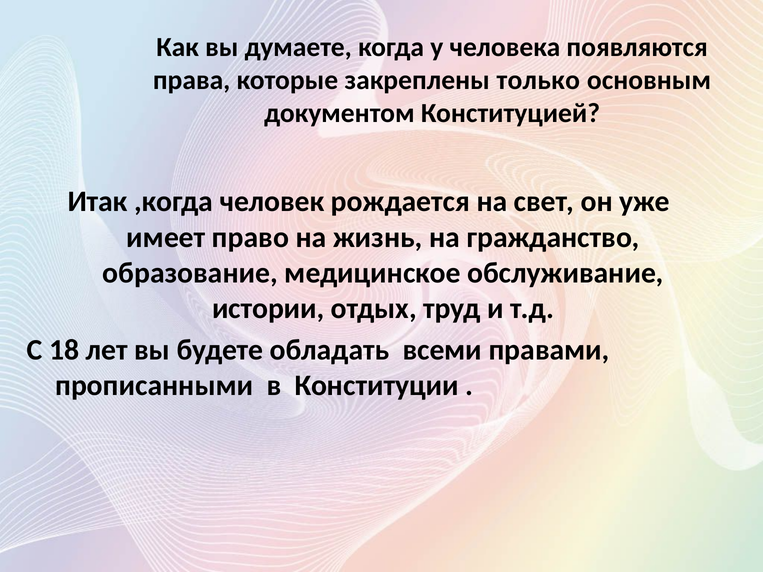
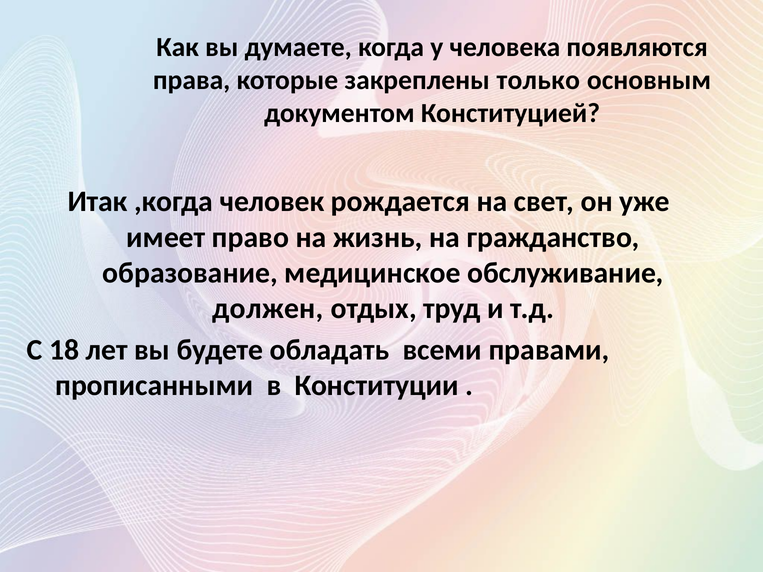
истории: истории -> должен
